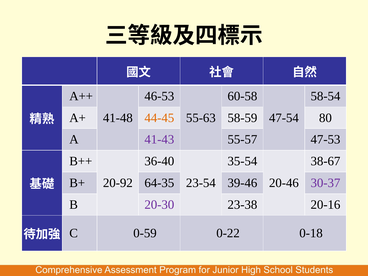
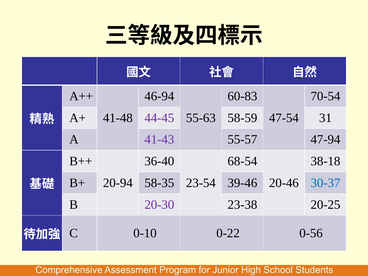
46-53: 46-53 -> 46-94
60-58: 60-58 -> 60-83
58-54: 58-54 -> 70-54
44-45 colour: orange -> purple
80: 80 -> 31
47-53: 47-53 -> 47-94
35-54: 35-54 -> 68-54
38-67: 38-67 -> 38-18
20-92: 20-92 -> 20-94
64-35: 64-35 -> 58-35
30-37 colour: purple -> blue
20-16: 20-16 -> 20-25
0-59: 0-59 -> 0-10
0-18: 0-18 -> 0-56
